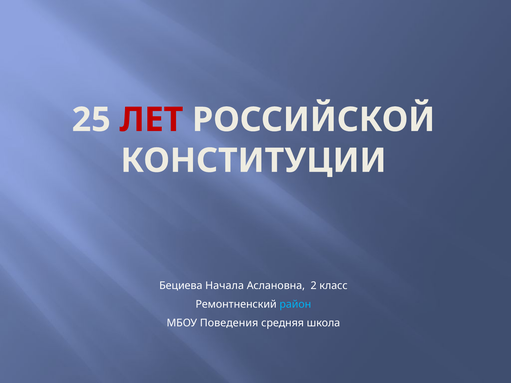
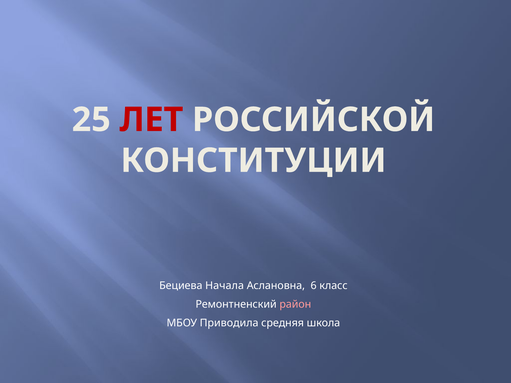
2: 2 -> 6
район colour: light blue -> pink
Поведения: Поведения -> Приводила
